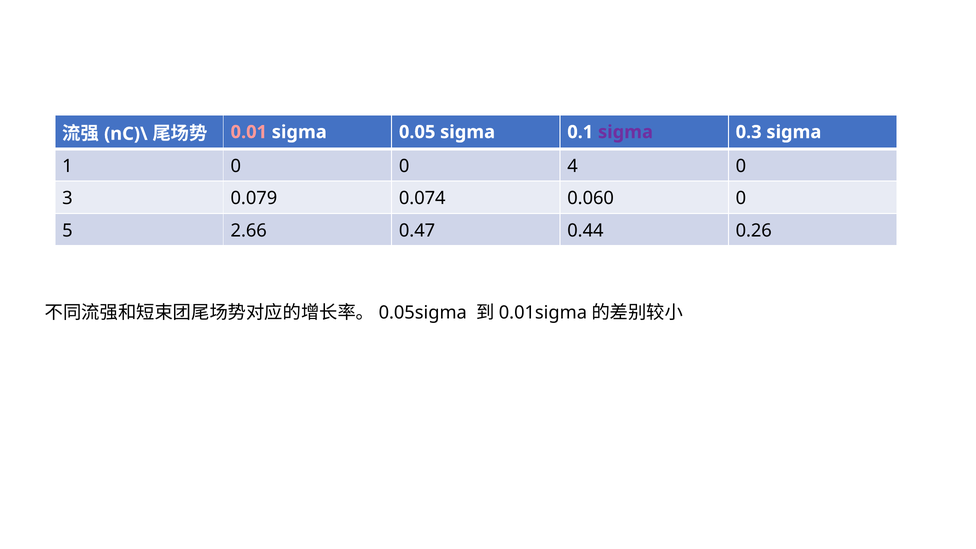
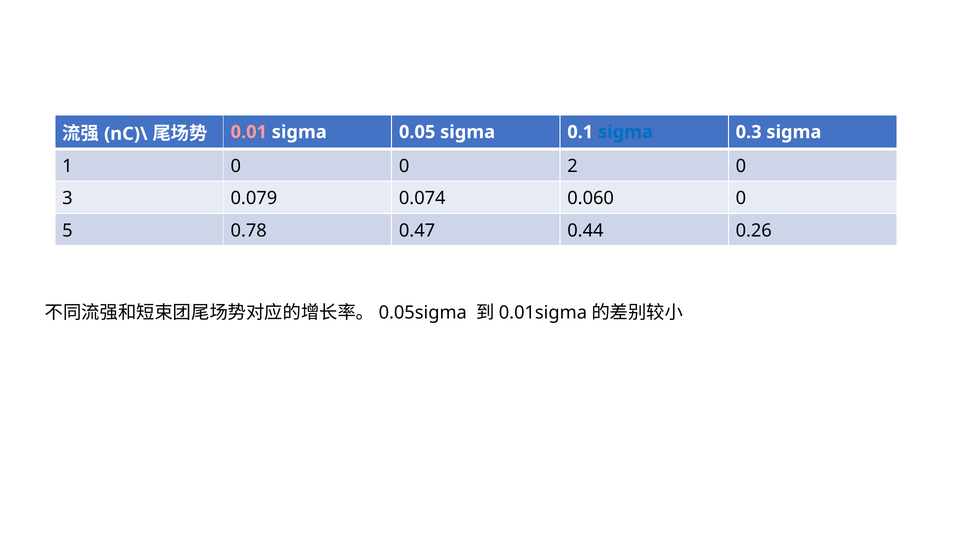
sigma at (626, 132) colour: purple -> blue
4: 4 -> 2
2.66: 2.66 -> 0.78
